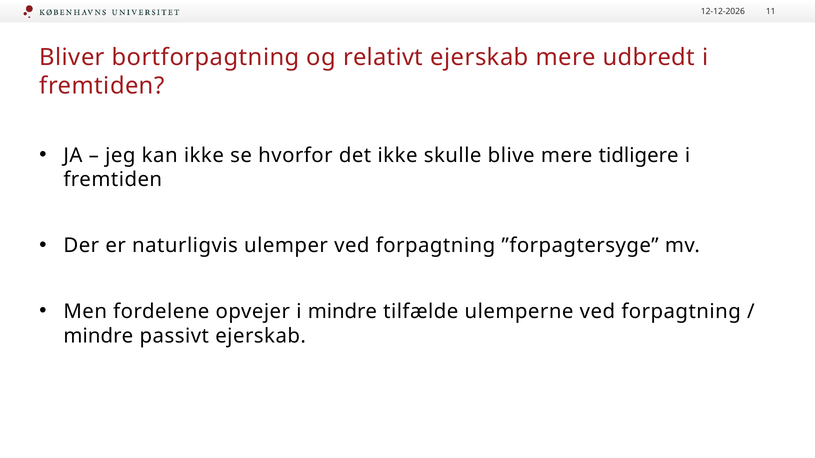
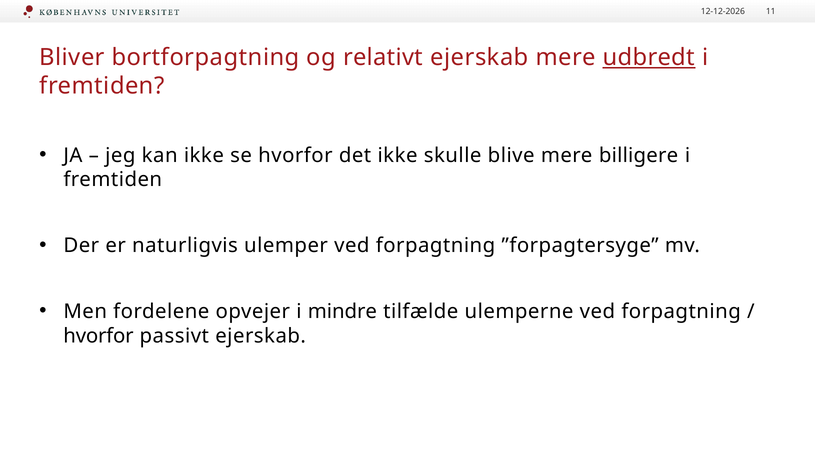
udbredt underline: none -> present
tidligere: tidligere -> billigere
mindre at (98, 336): mindre -> hvorfor
